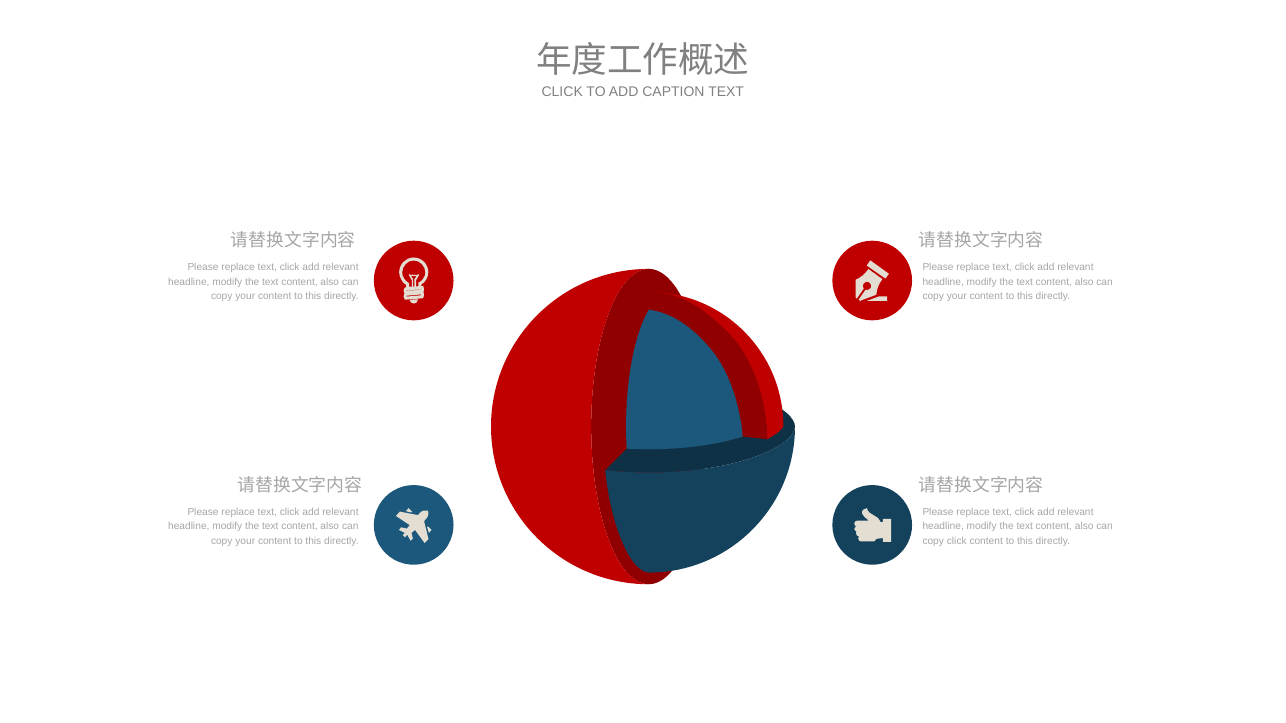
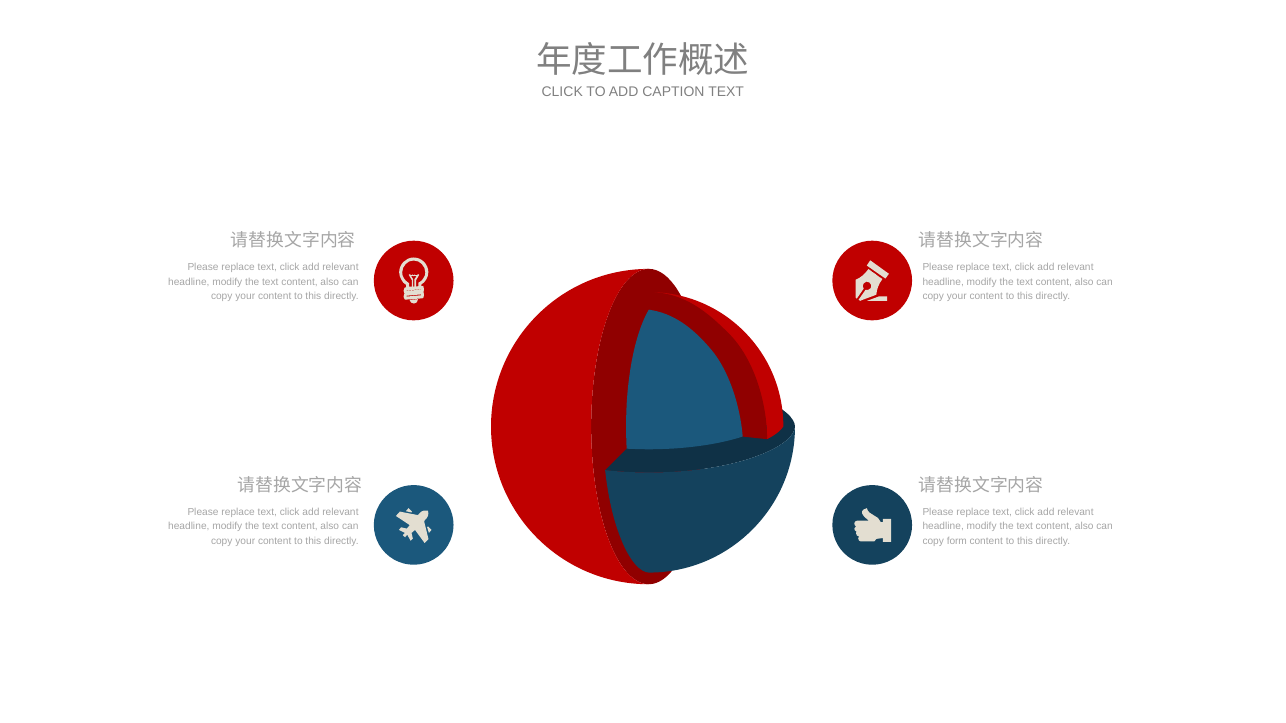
copy click: click -> form
